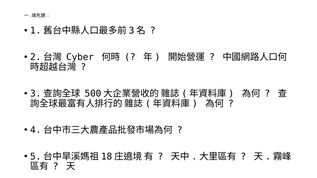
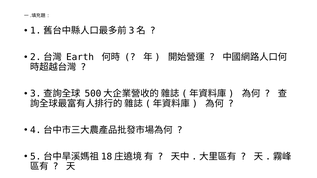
Cyber: Cyber -> Earth
